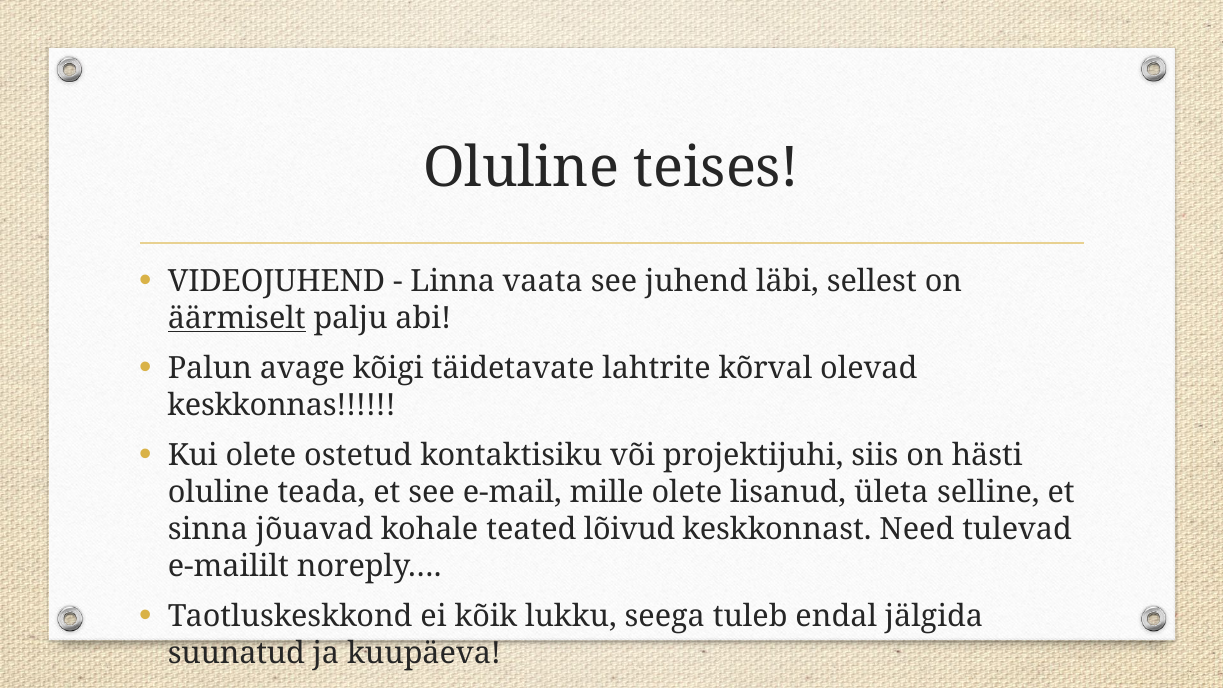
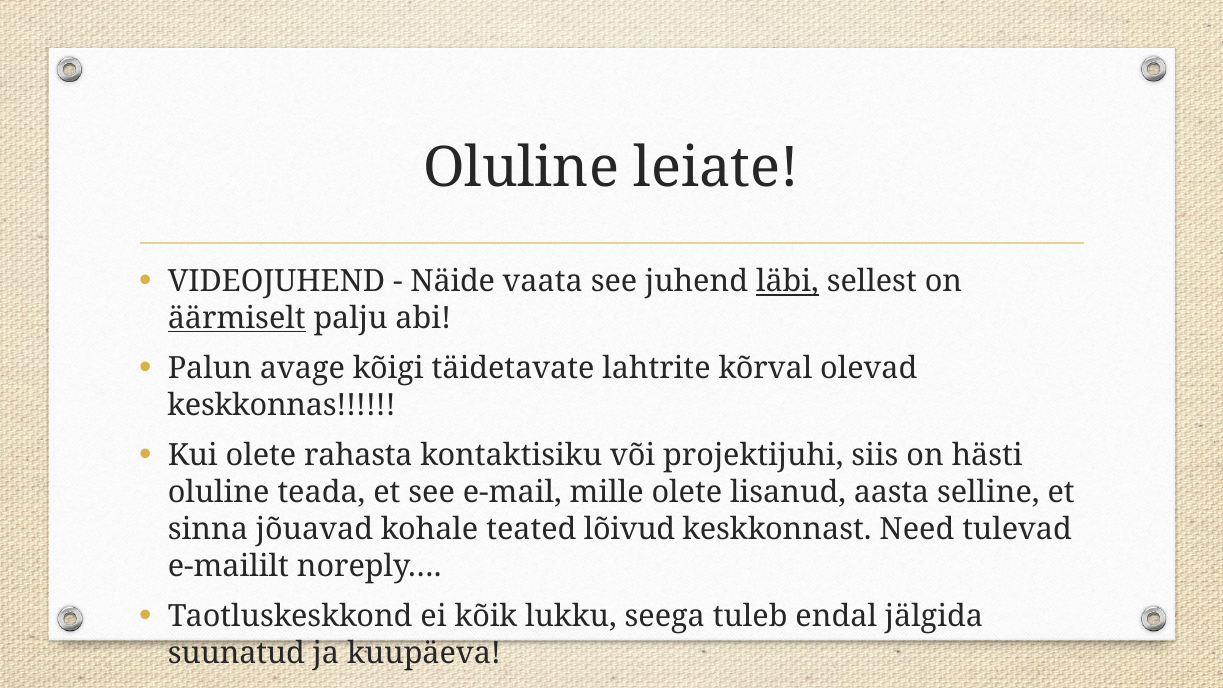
teises: teises -> leiate
Linna: Linna -> Näide
läbi underline: none -> present
ostetud: ostetud -> rahasta
ületa: ületa -> aasta
